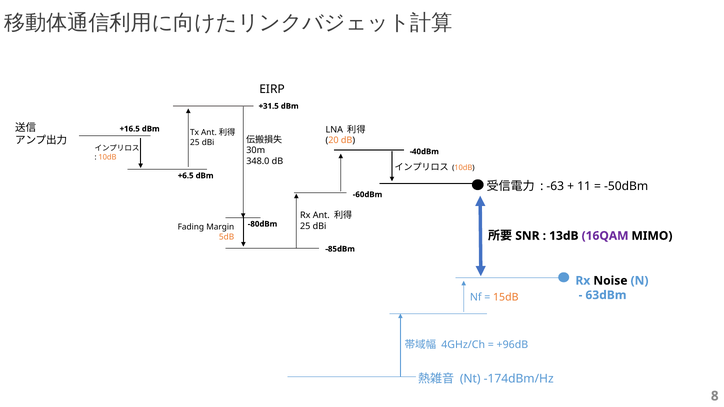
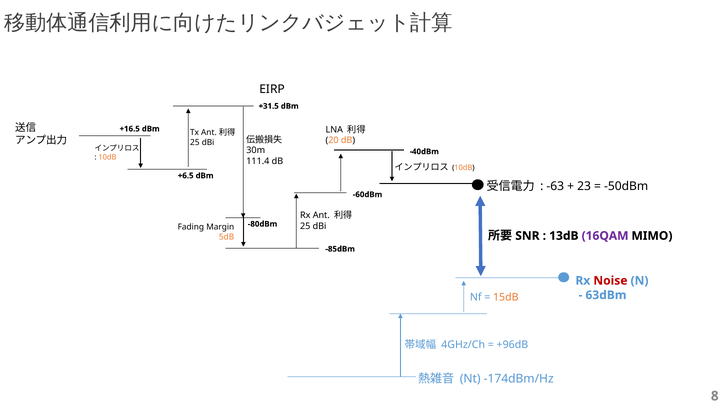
348.0: 348.0 -> 111.4
11: 11 -> 23
Noise colour: black -> red
